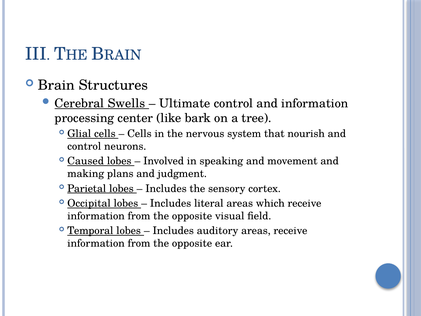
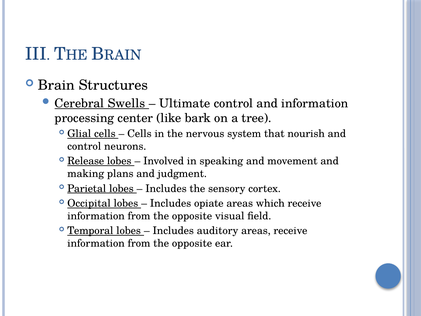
Caused: Caused -> Release
literal: literal -> opiate
